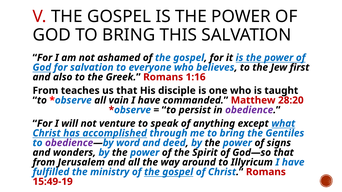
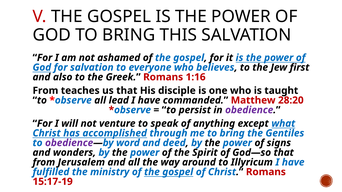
vain: vain -> lead
15:49-19: 15:49-19 -> 15:17-19
